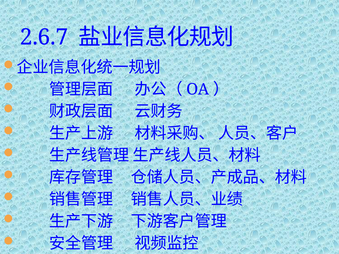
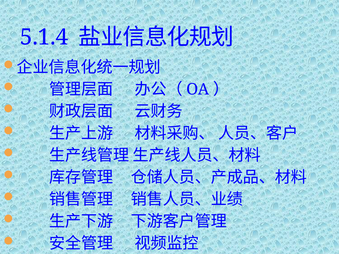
2.6.7: 2.6.7 -> 5.1.4
